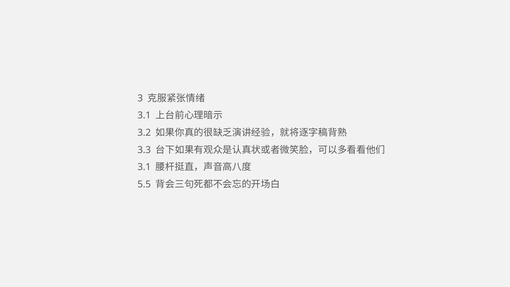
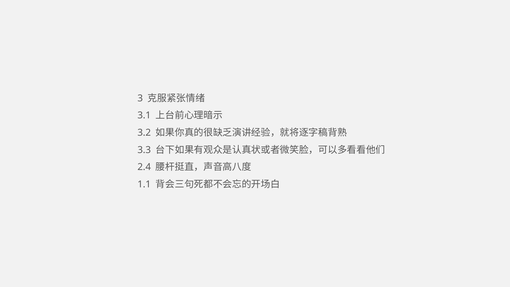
3.1 at (144, 167): 3.1 -> 2.4
5.5: 5.5 -> 1.1
